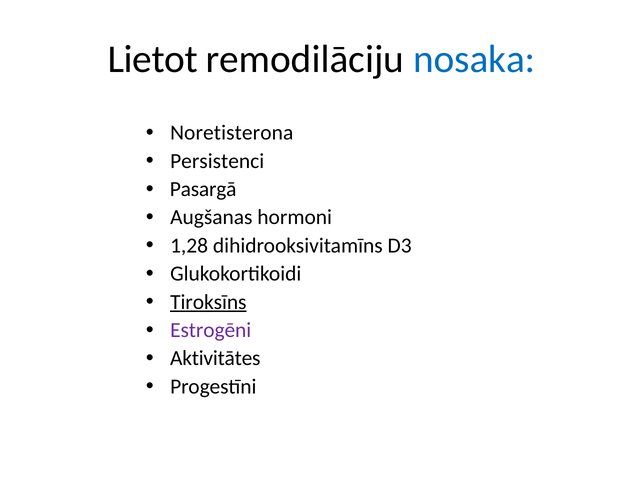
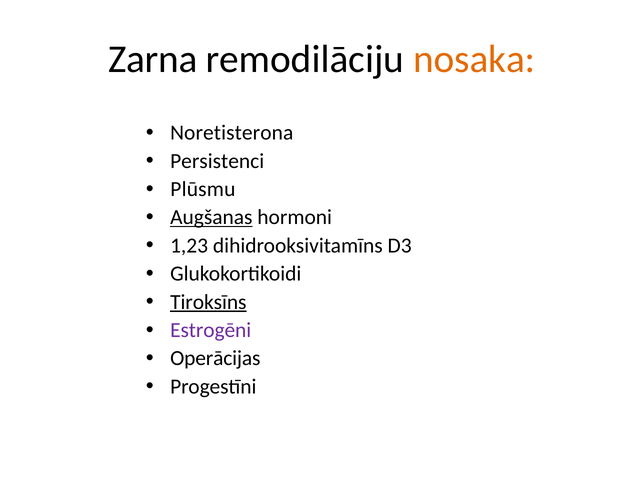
Lietot: Lietot -> Zarna
nosaka colour: blue -> orange
Pasargā: Pasargā -> Plūsmu
Augšanas underline: none -> present
1,28: 1,28 -> 1,23
Aktivitātes: Aktivitātes -> Operācijas
